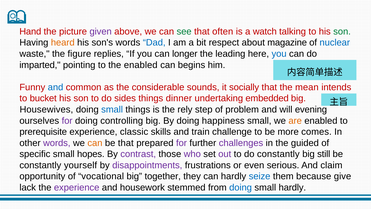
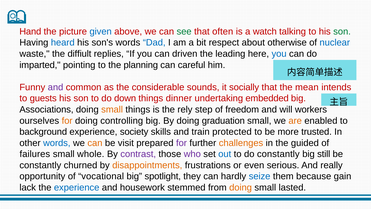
given colour: purple -> blue
heard colour: orange -> blue
magazine: magazine -> otherwise
figure: figure -> diffiult
longer: longer -> driven
the enabled: enabled -> planning
begins: begins -> careful
and at (56, 87) colour: blue -> purple
bucket: bucket -> guests
sides: sides -> down
Housewives: Housewives -> Associations
small at (112, 109) colour: blue -> orange
problem: problem -> freedom
evening: evening -> workers
for at (67, 121) colour: purple -> orange
happiness: happiness -> graduation
prerequisite: prerequisite -> background
classic: classic -> society
challenge: challenge -> protected
comes: comes -> trusted
words at (57, 143) colour: purple -> blue
be that: that -> visit
challenges colour: purple -> orange
specific: specific -> failures
hopes: hopes -> whole
out colour: purple -> blue
yourself: yourself -> churned
disappointments colour: purple -> orange
claim: claim -> really
together: together -> spotlight
give: give -> gain
experience at (77, 187) colour: purple -> blue
doing at (241, 187) colour: blue -> orange
small hardly: hardly -> lasted
